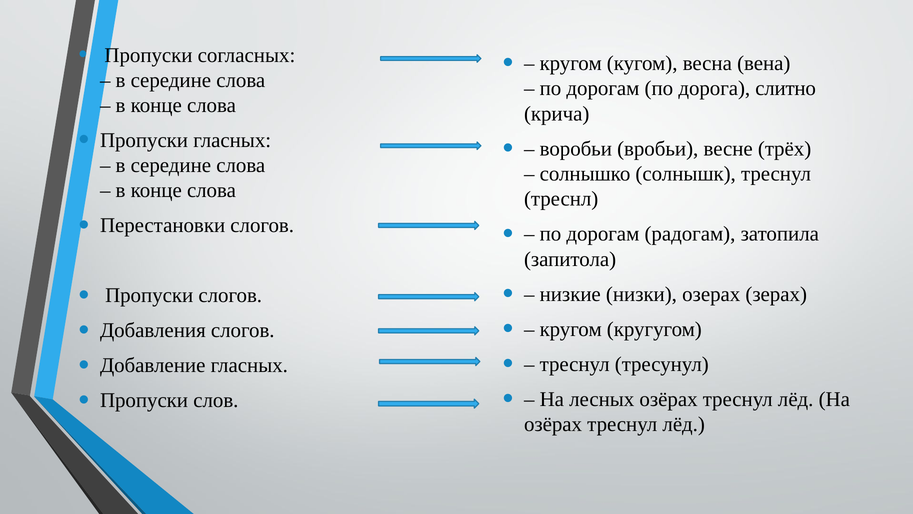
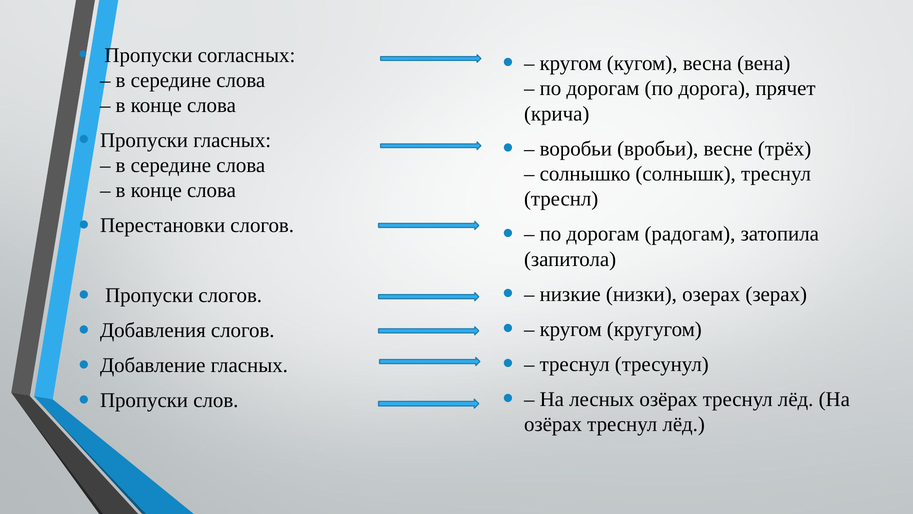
слитно: слитно -> прячет
